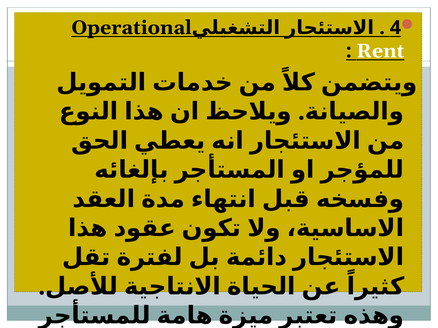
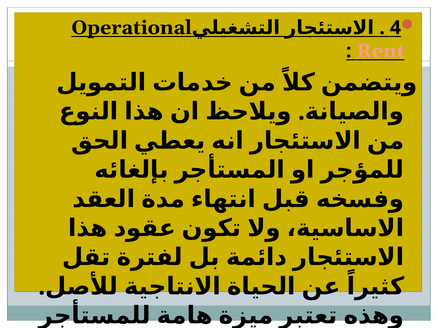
Rent colour: white -> pink
